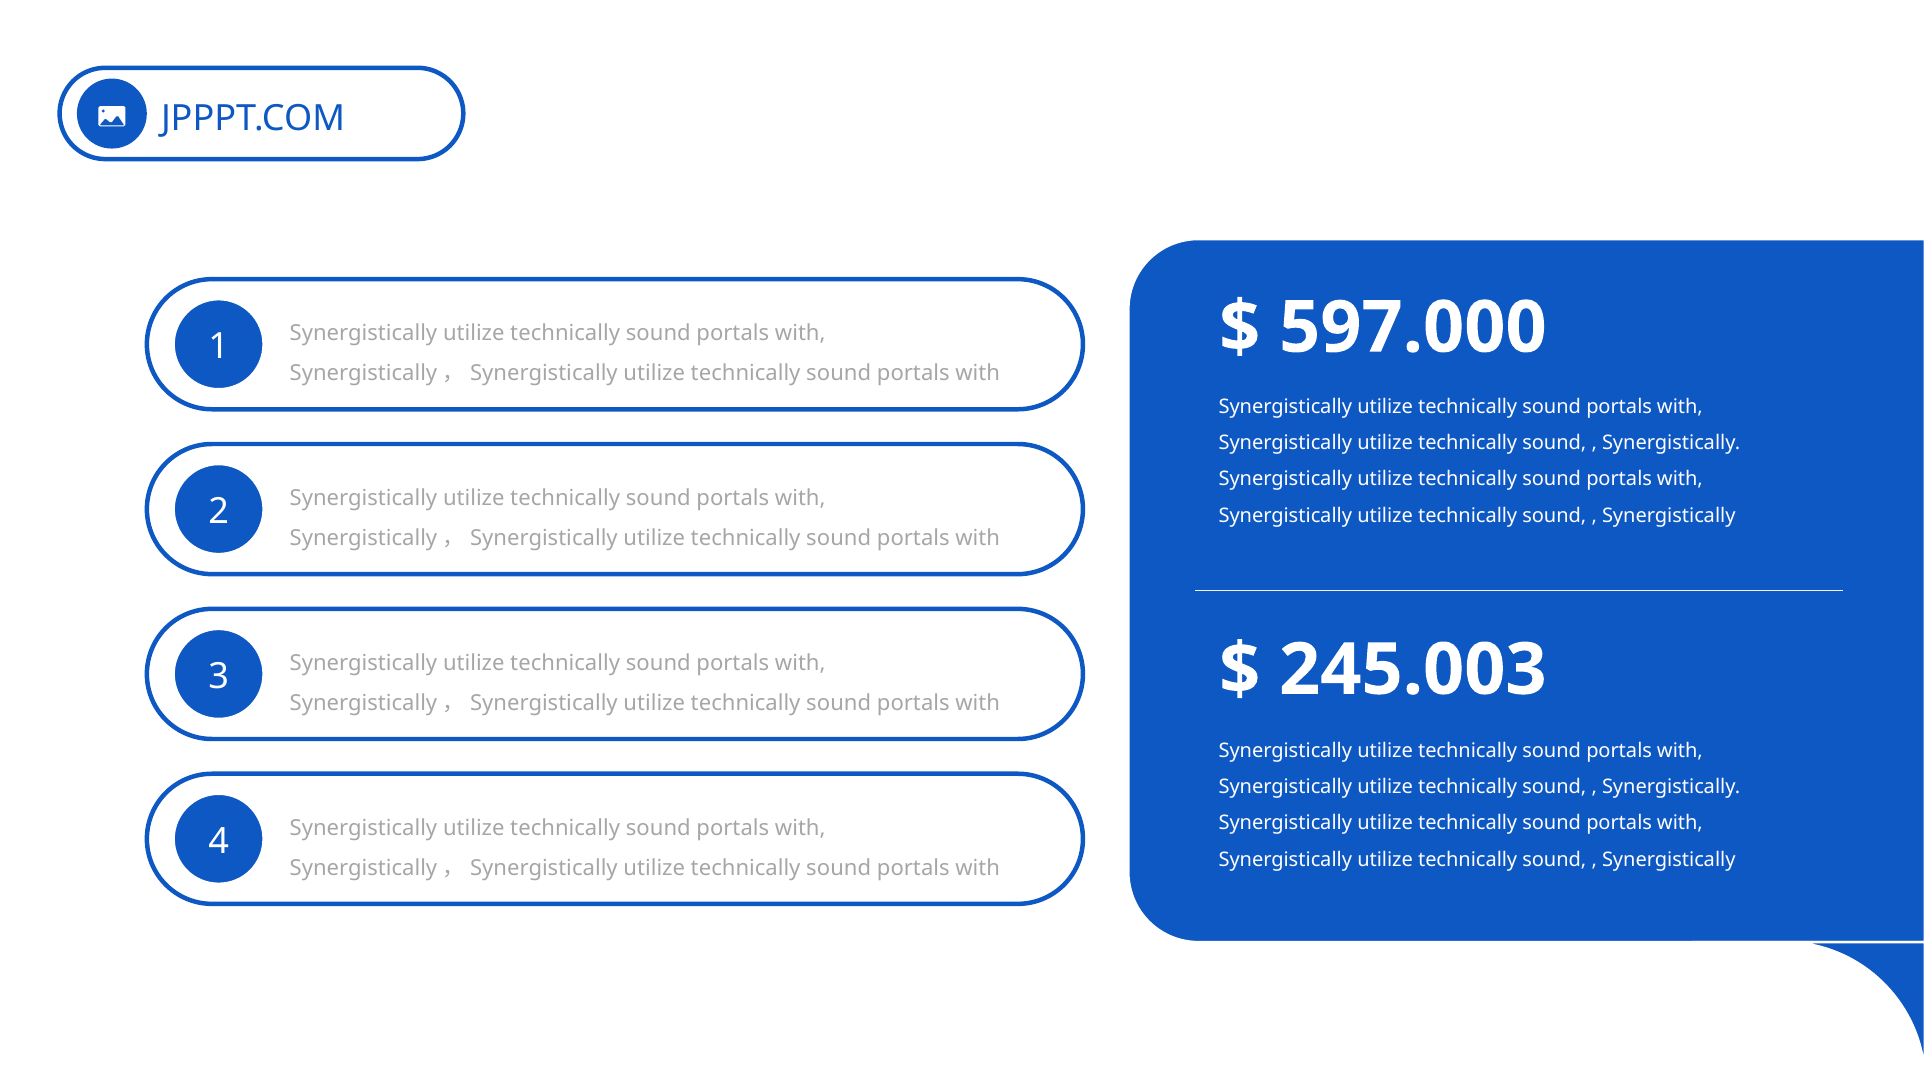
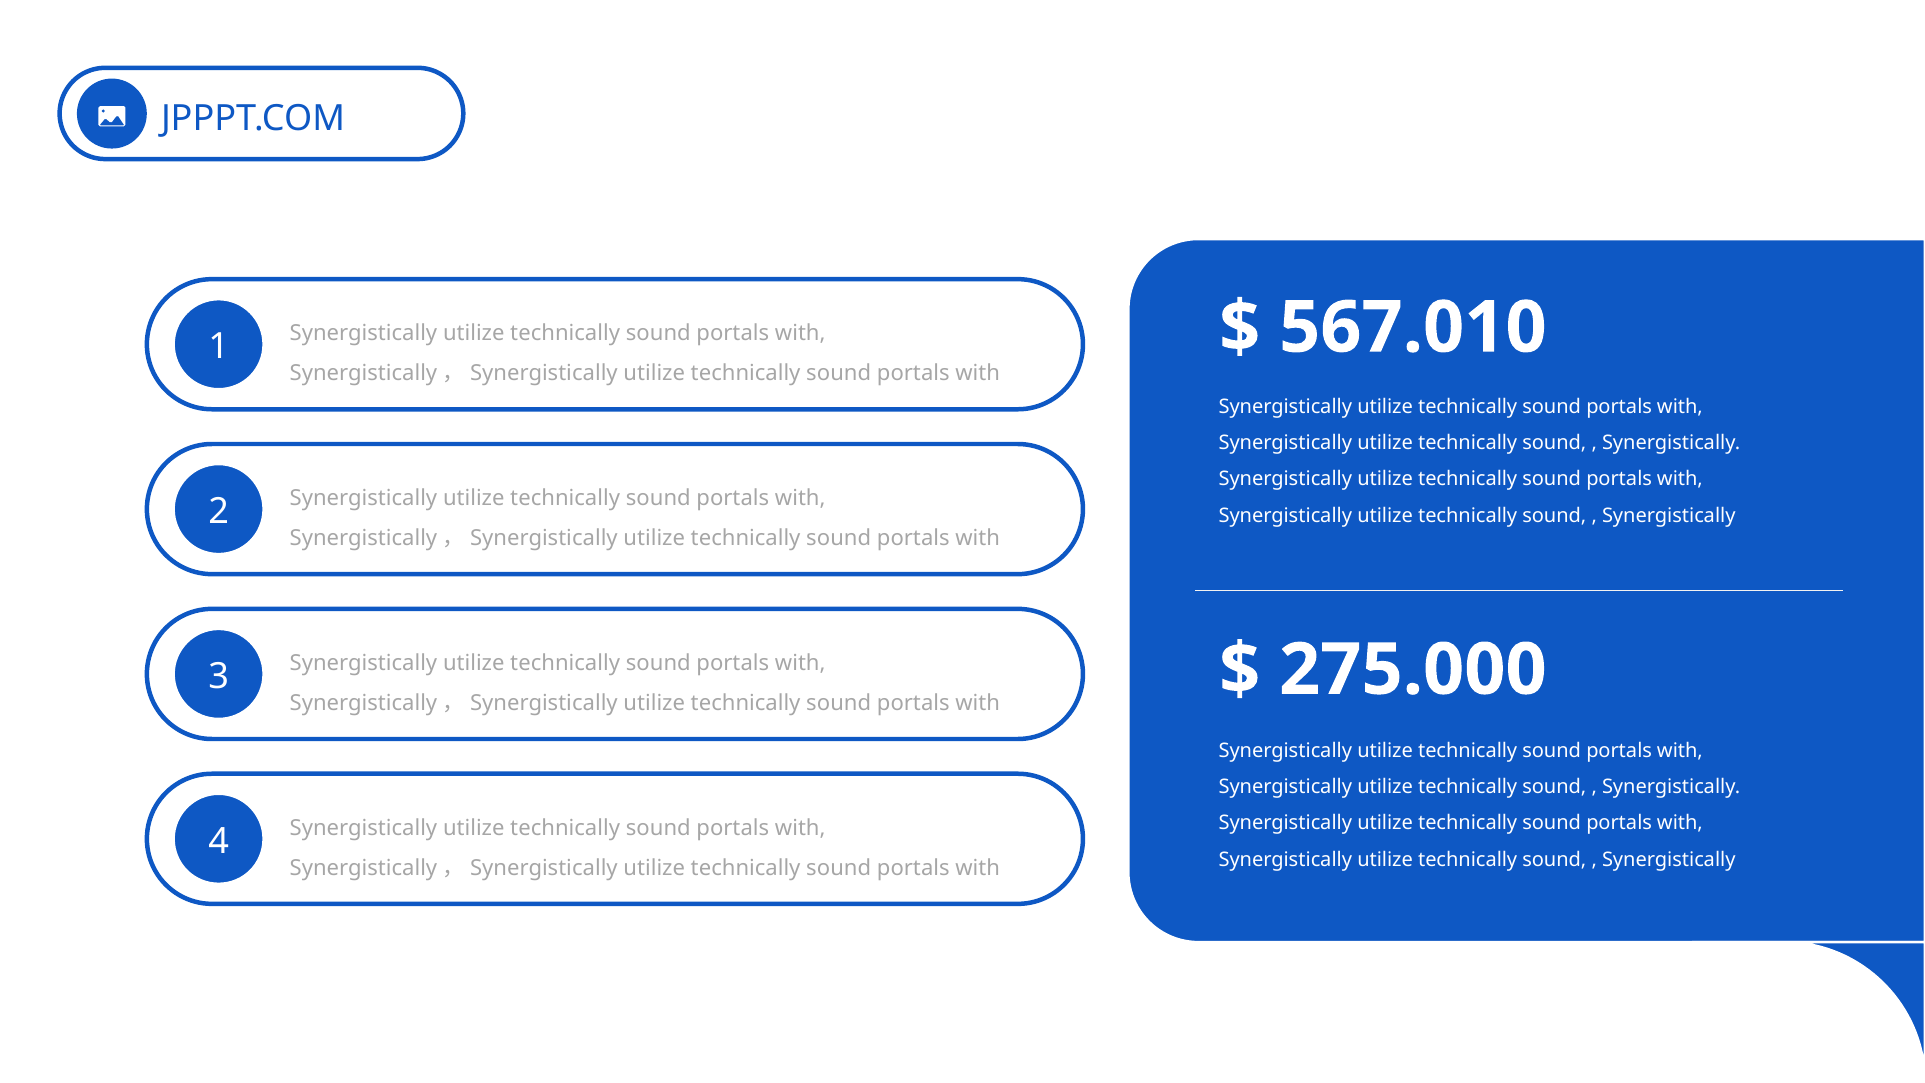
597.000: 597.000 -> 567.010
245.003: 245.003 -> 275.000
